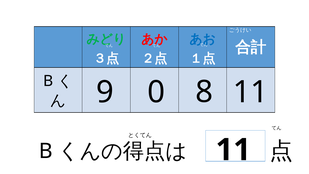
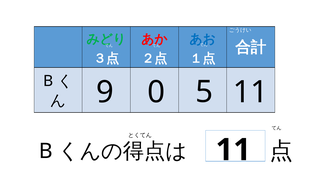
8: 8 -> 5
